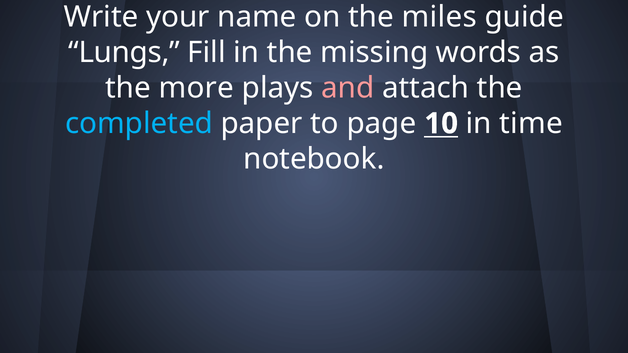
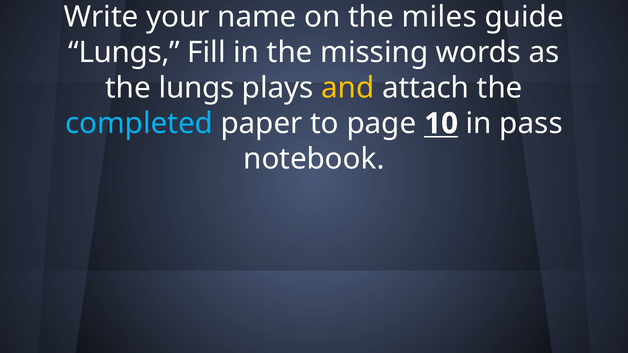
the more: more -> lungs
and colour: pink -> yellow
time: time -> pass
